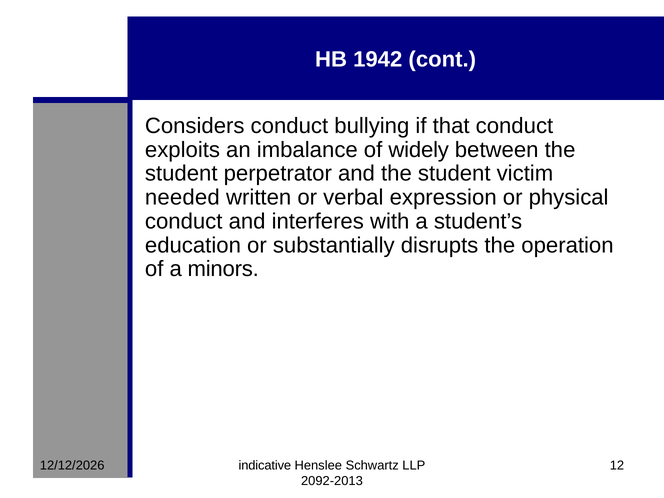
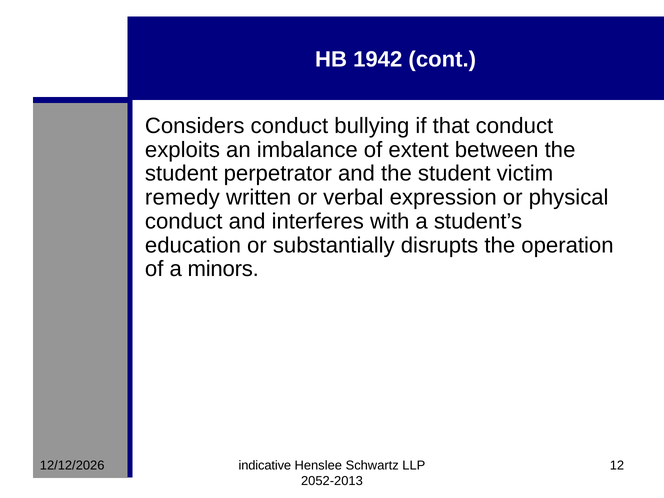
widely: widely -> extent
needed: needed -> remedy
2092-2013: 2092-2013 -> 2052-2013
